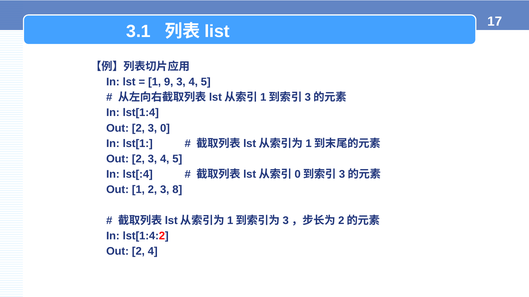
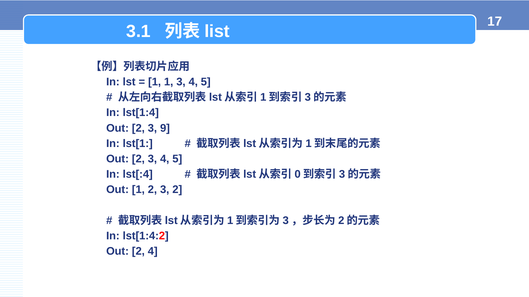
1 9: 9 -> 1
0: 0 -> 9
3 8: 8 -> 2
